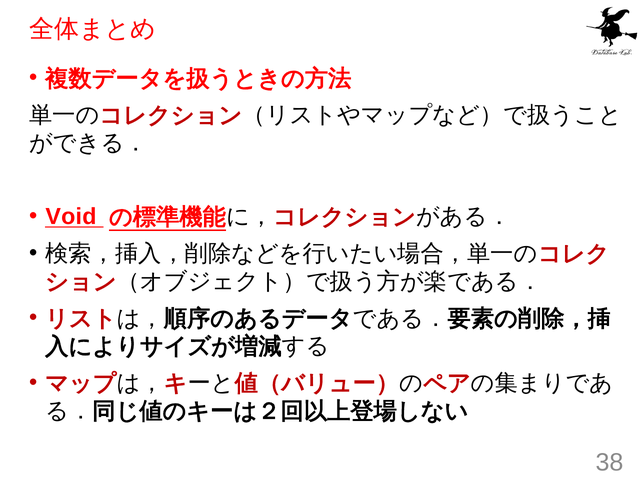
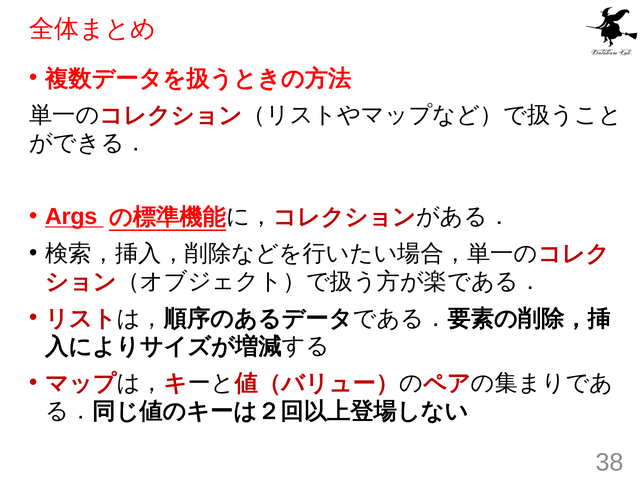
Void: Void -> Args
